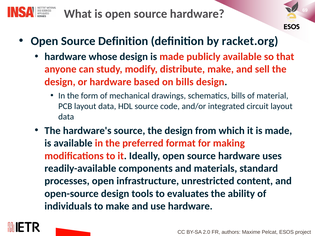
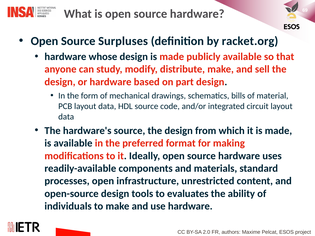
Source Definition: Definition -> Surpluses
on bills: bills -> part
